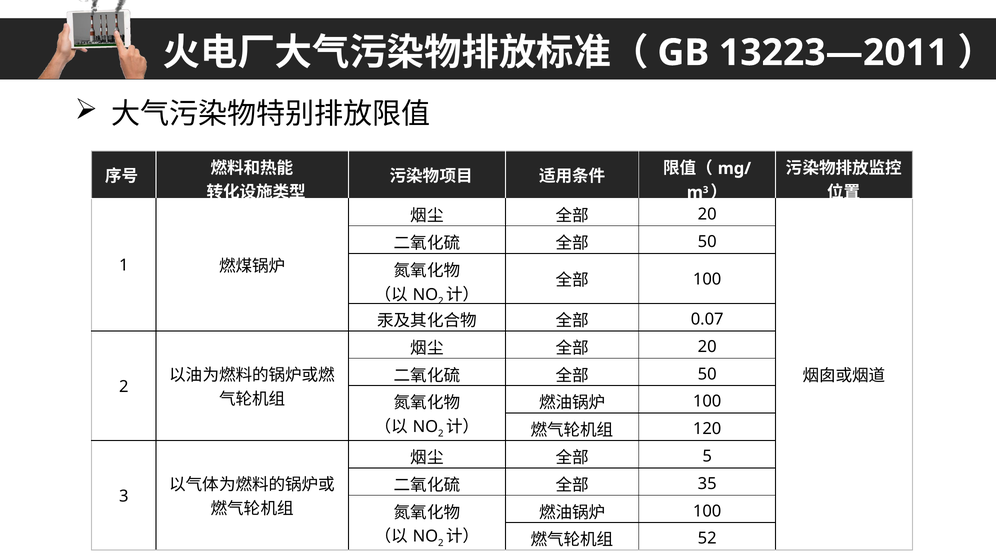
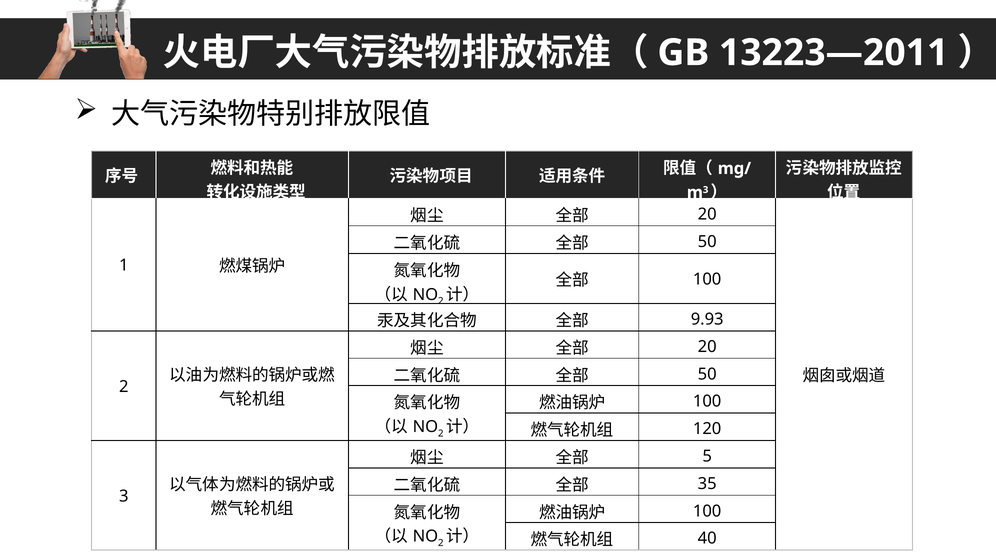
0.07: 0.07 -> 9.93
52: 52 -> 40
